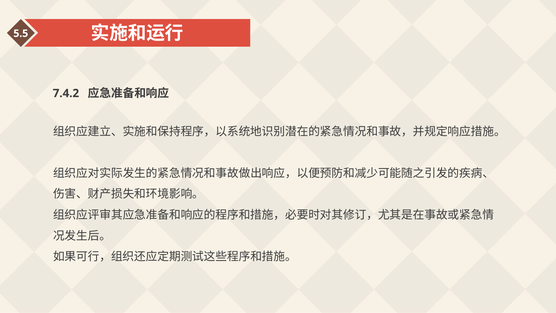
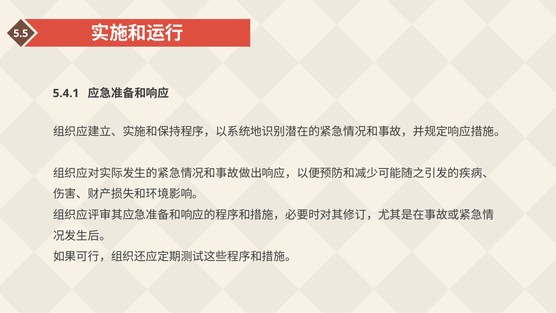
7.4.2: 7.4.2 -> 5.4.1
